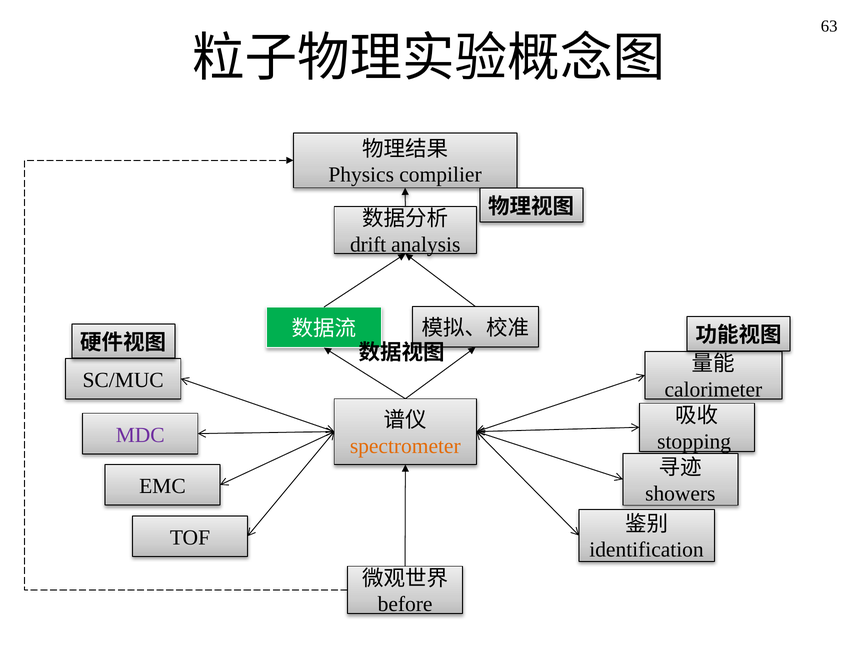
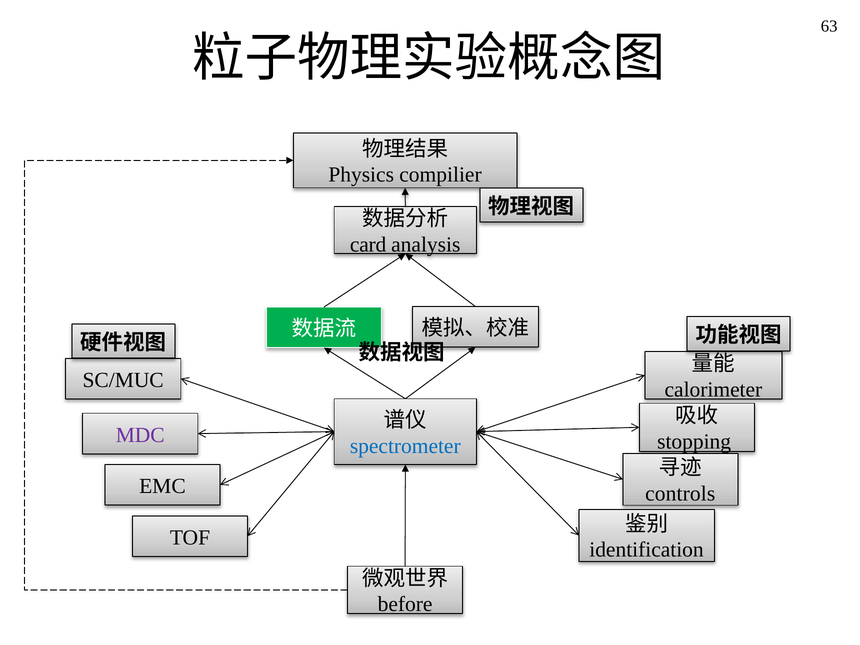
drift: drift -> card
spectrometer colour: orange -> blue
showers: showers -> controls
